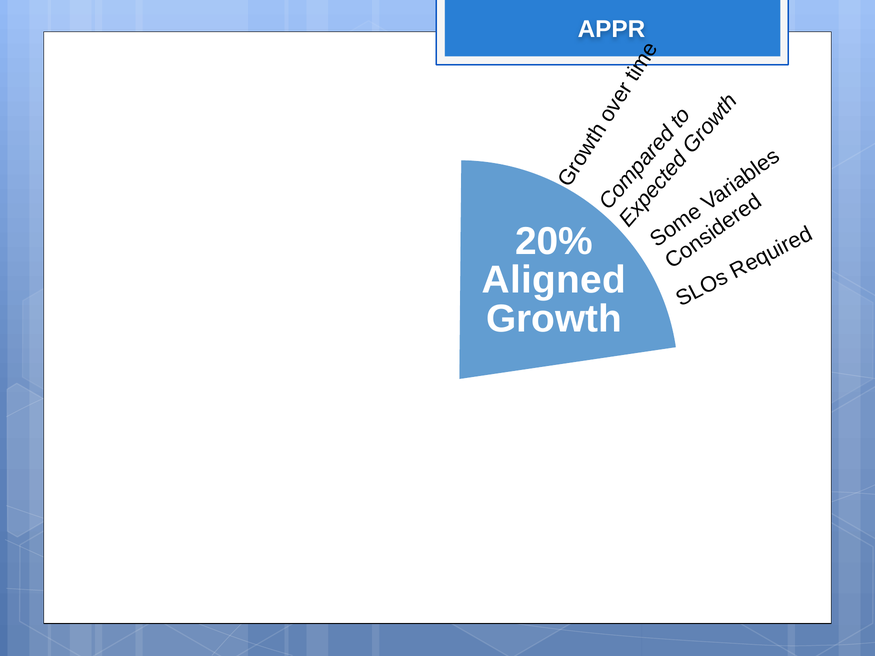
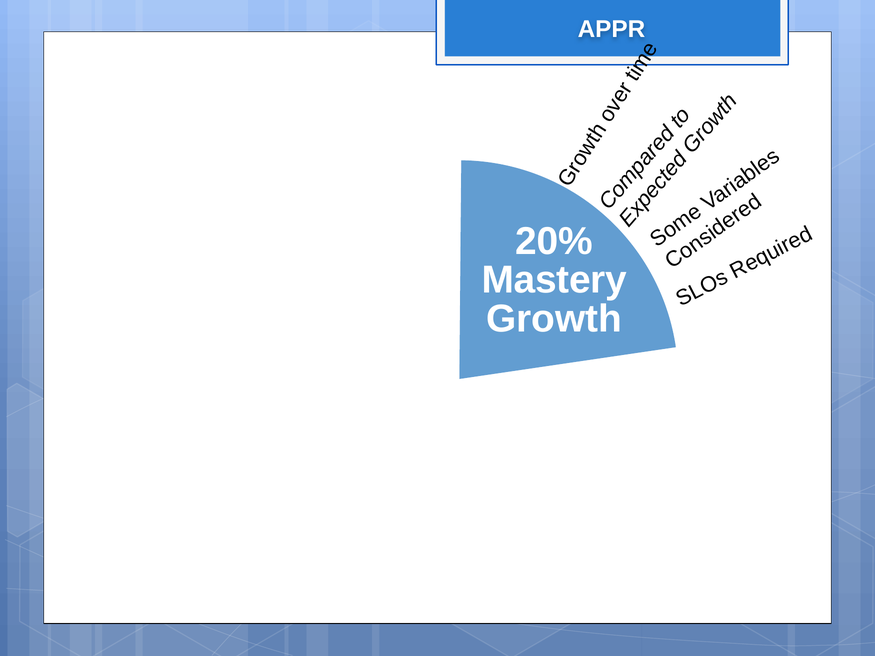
Aligned: Aligned -> Mastery
